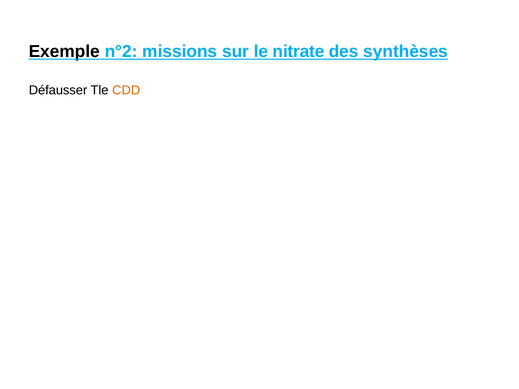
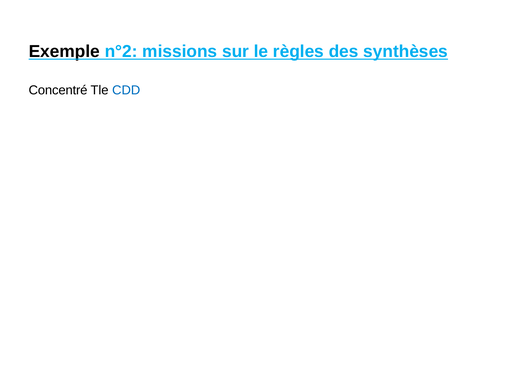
nitrate: nitrate -> règles
Défausser: Défausser -> Concentré
CDD colour: orange -> blue
